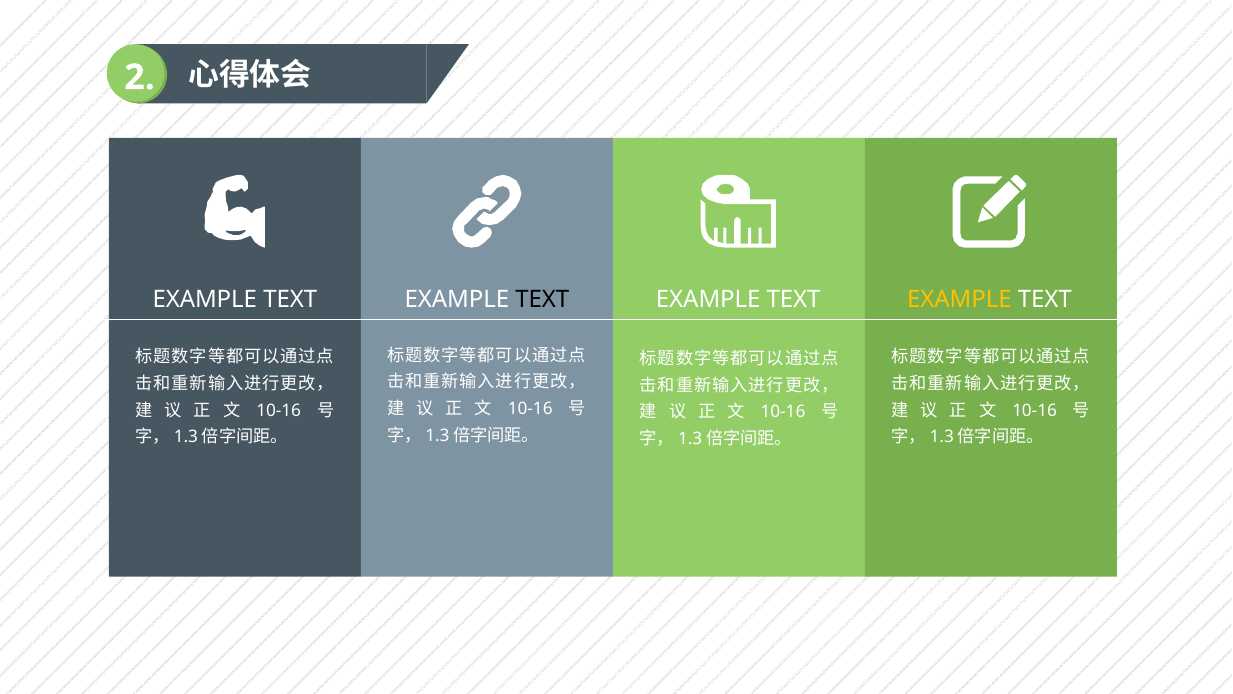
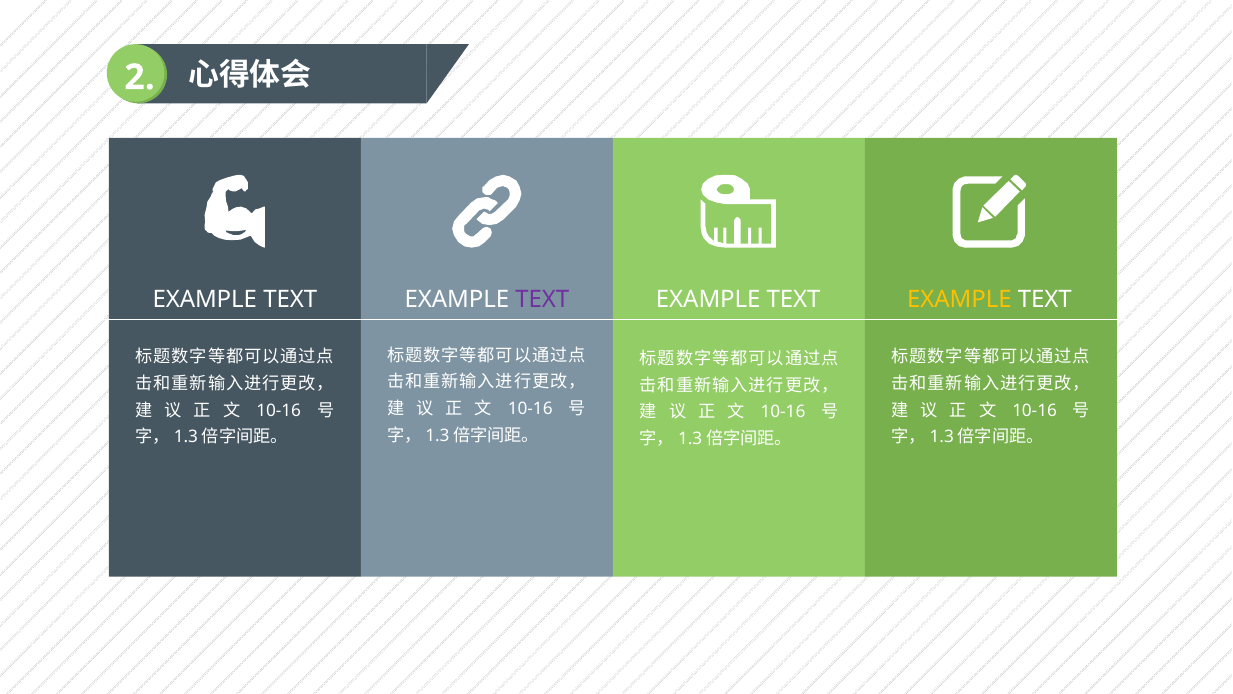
TEXT at (542, 299) colour: black -> purple
